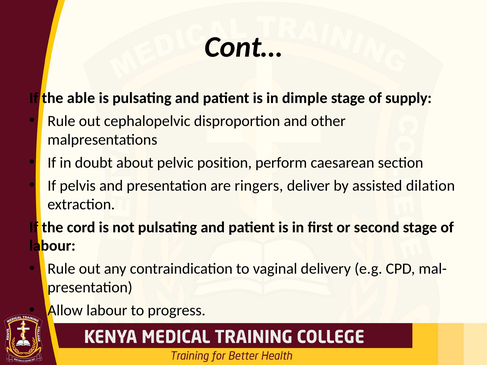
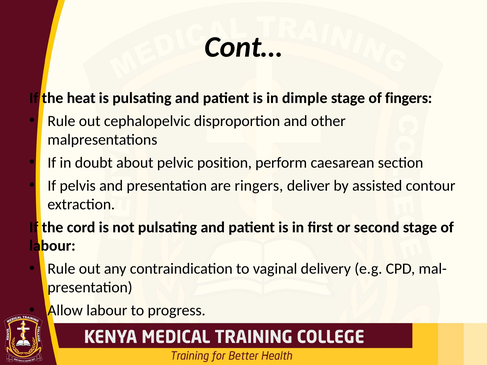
able: able -> heat
supply: supply -> fingers
dilation: dilation -> contour
